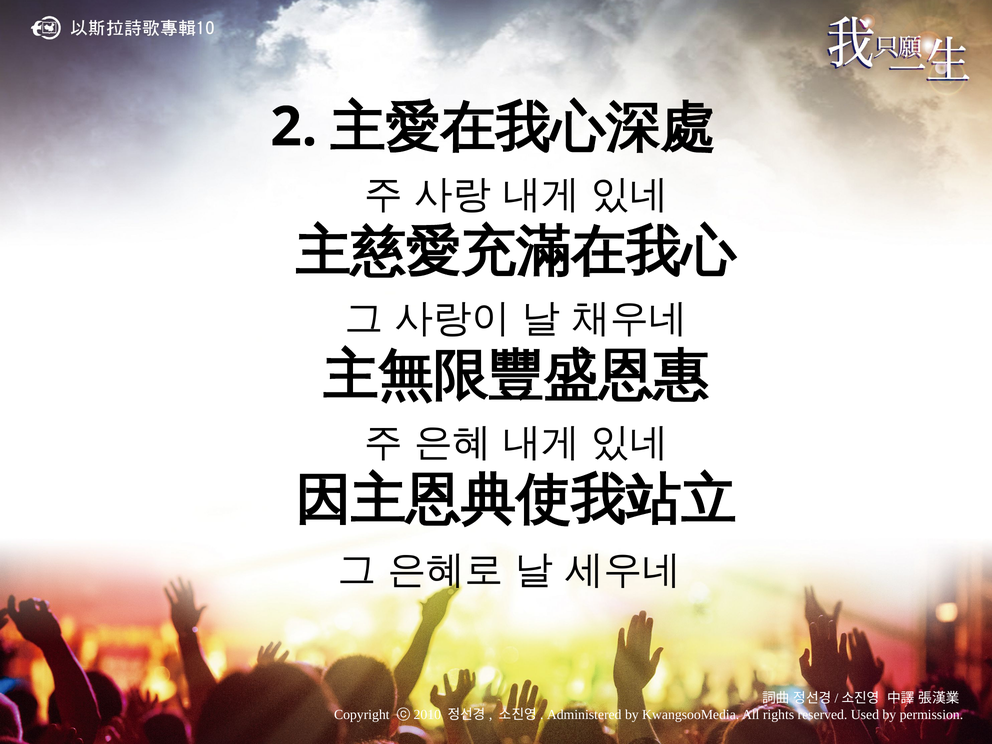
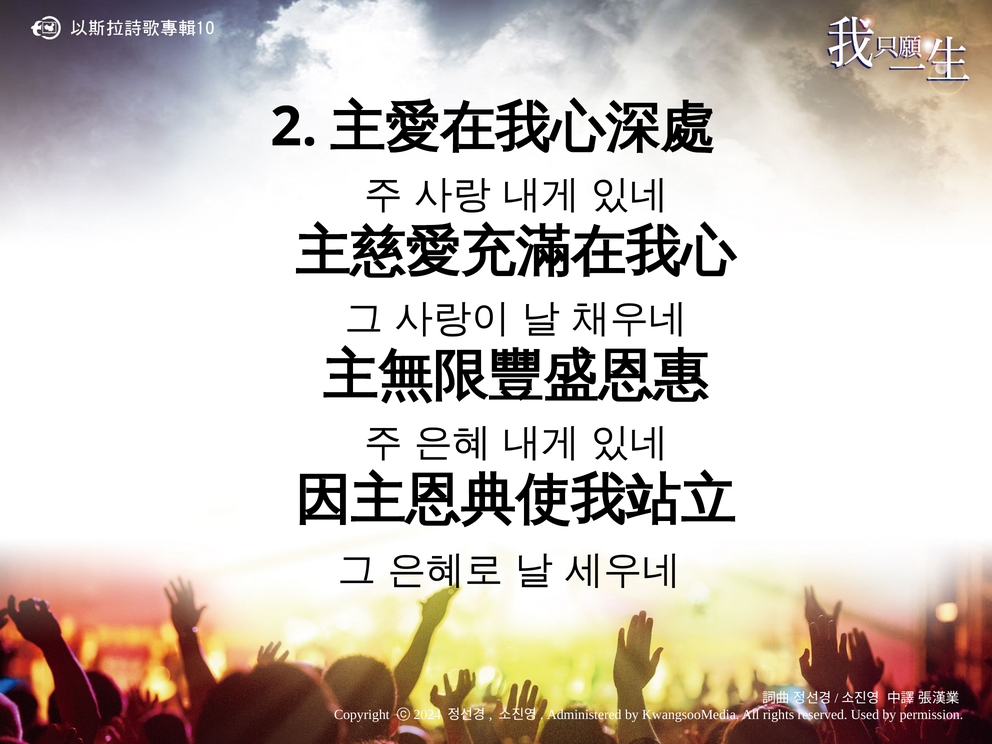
2010: 2010 -> 2024
